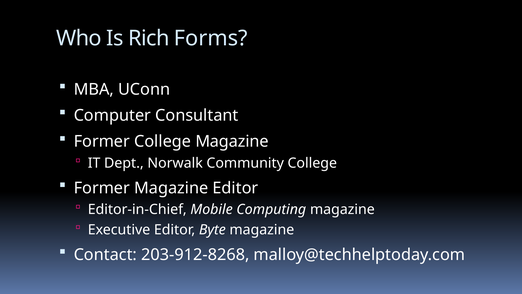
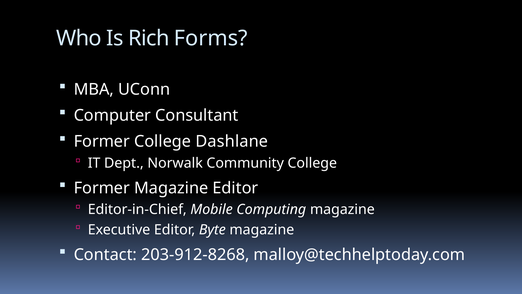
College Magazine: Magazine -> Dashlane
